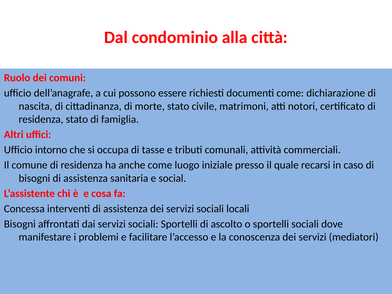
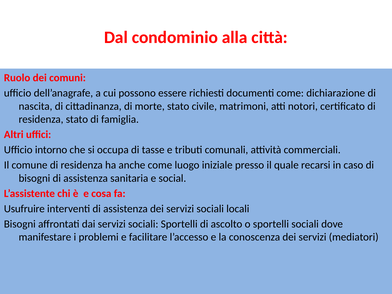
Concessa: Concessa -> Usufruire
